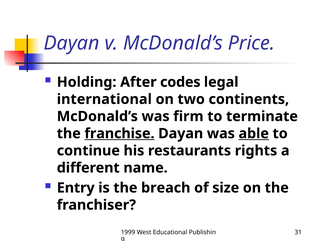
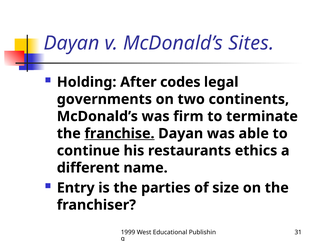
Price: Price -> Sites
international: international -> governments
able underline: present -> none
rights: rights -> ethics
breach: breach -> parties
